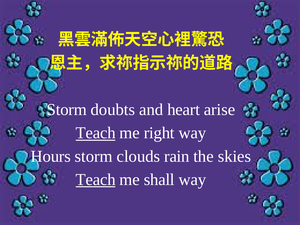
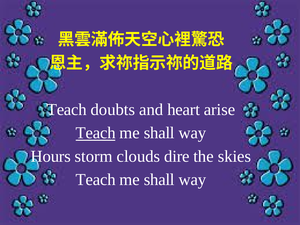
Storm at (67, 110): Storm -> Teach
right at (159, 133): right -> shall
rain: rain -> dire
Teach at (96, 180) underline: present -> none
